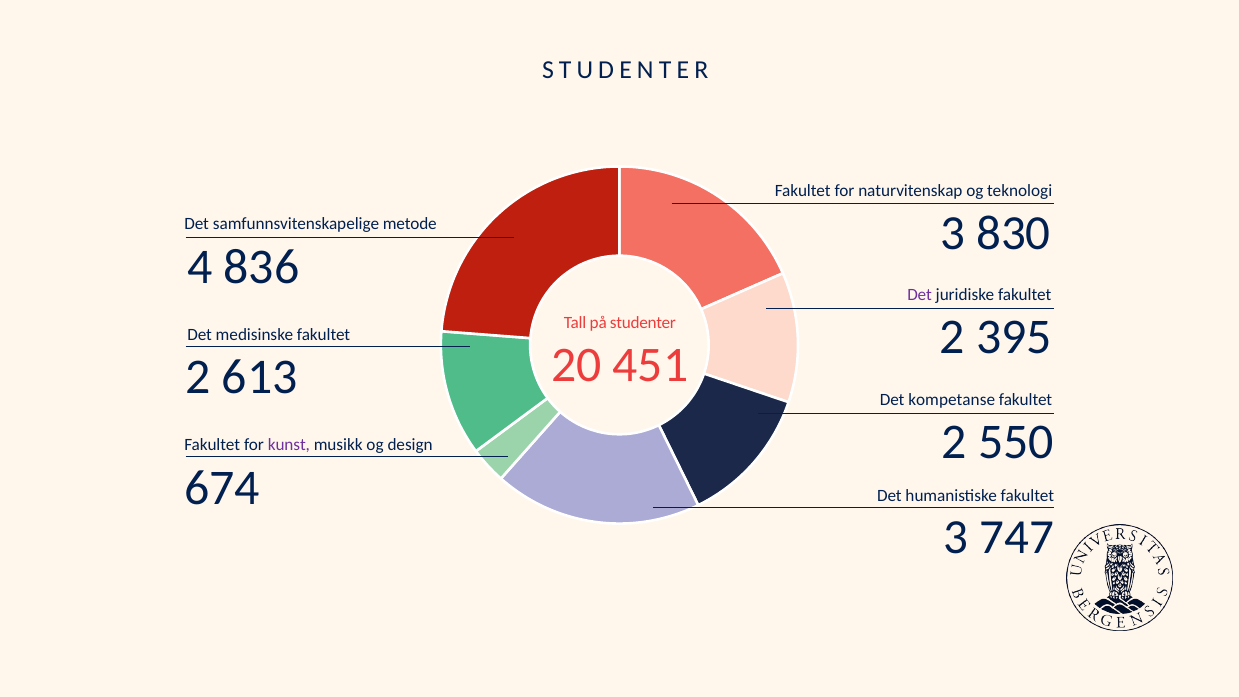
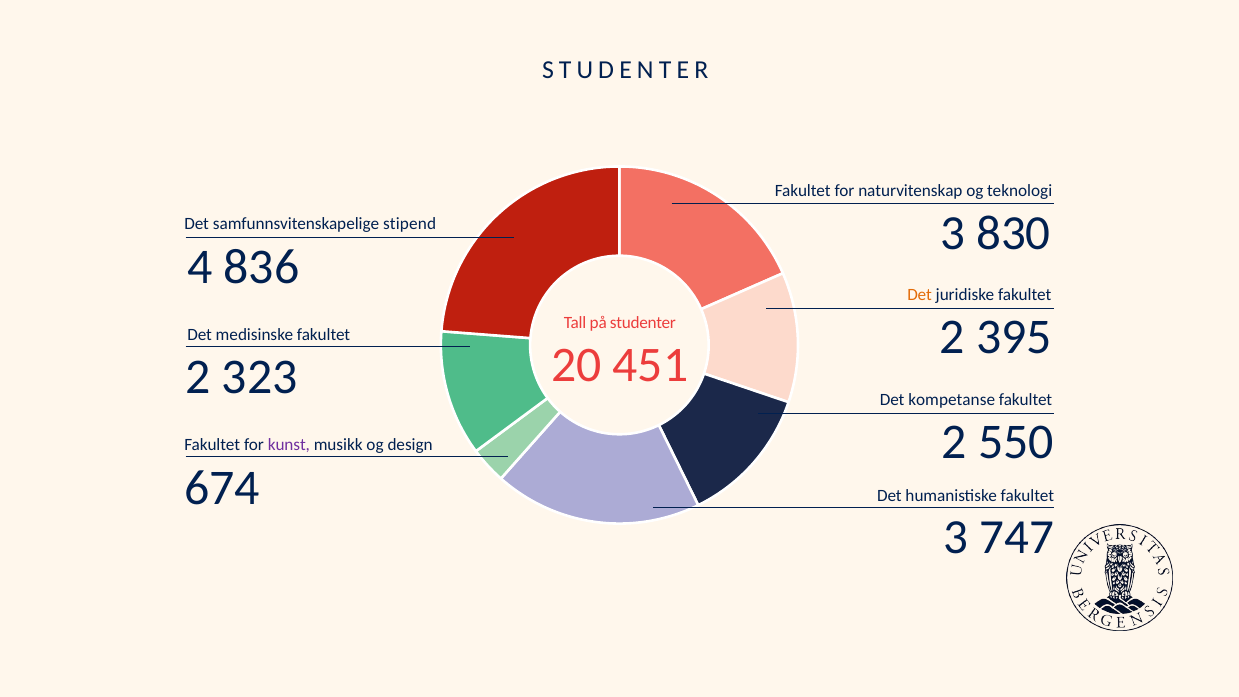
metode: metode -> stipend
Det at (920, 294) colour: purple -> orange
613: 613 -> 323
